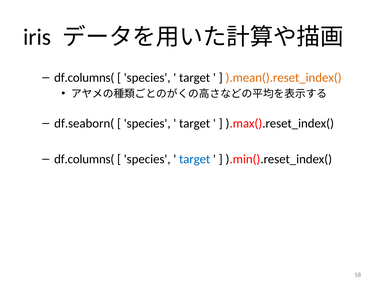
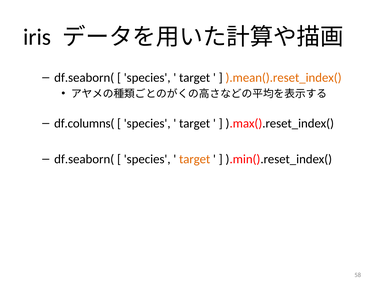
df.columns( at (84, 78): df.columns( -> df.seaborn(
df.seaborn(: df.seaborn( -> df.columns(
df.columns( at (84, 159): df.columns( -> df.seaborn(
target at (195, 159) colour: blue -> orange
